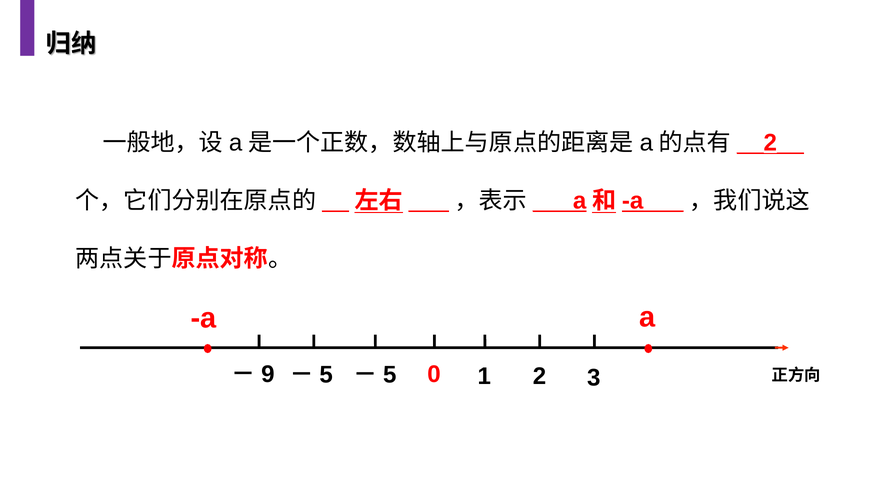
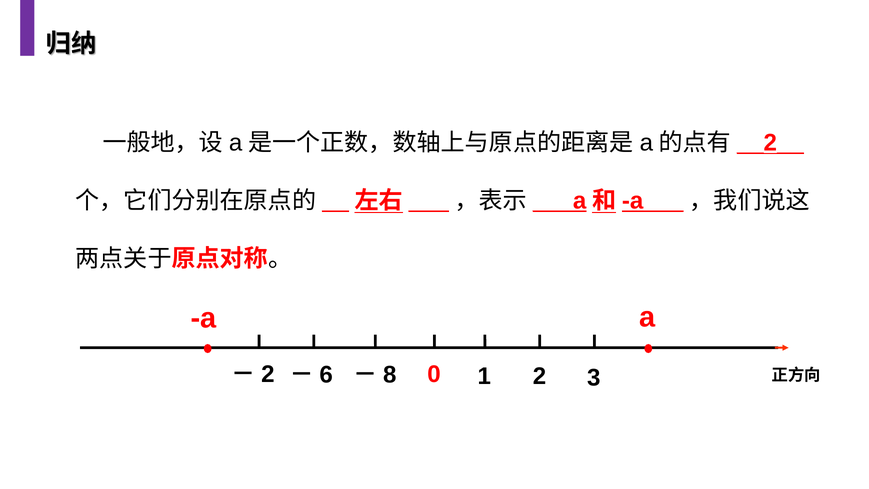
9 at (268, 374): 9 -> 2
5 at (326, 375): 5 -> 6
5 at (390, 375): 5 -> 8
